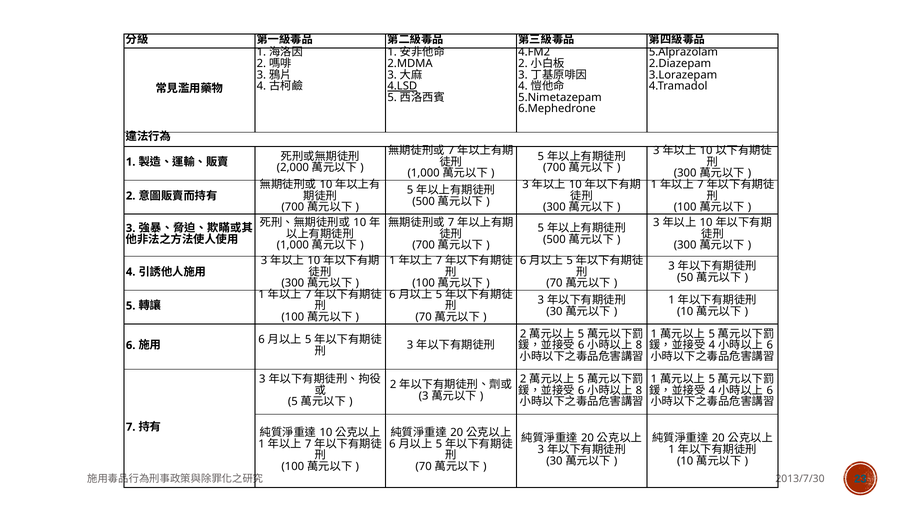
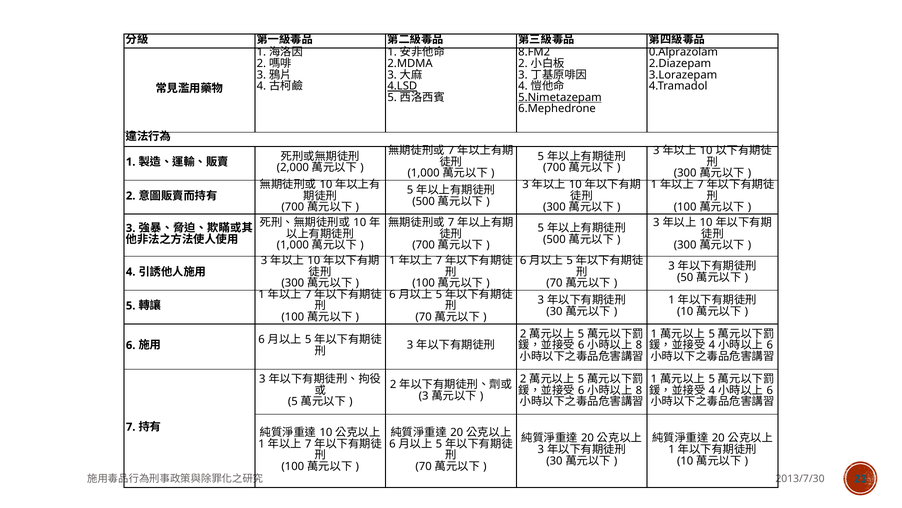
4.FM2: 4.FM2 -> 8.FM2
5.Alprazolam: 5.Alprazolam -> 0.Alprazolam
5.Nimetazepam underline: none -> present
